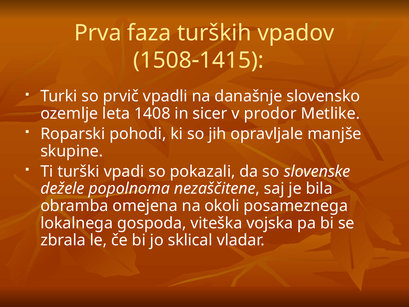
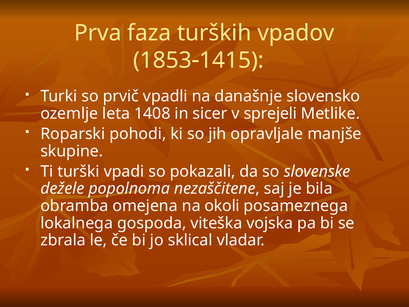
1508: 1508 -> 1853
prodor: prodor -> sprejeli
